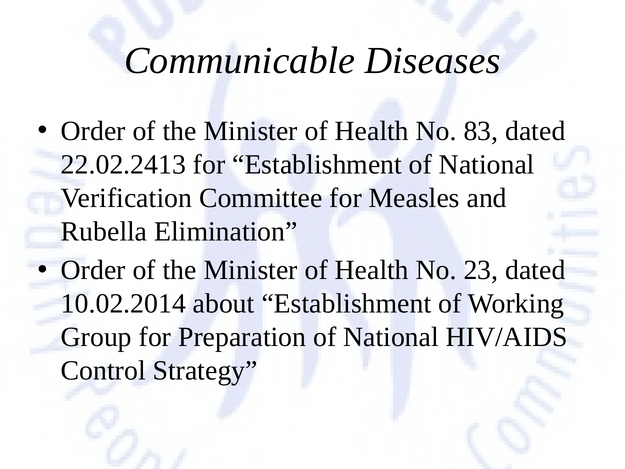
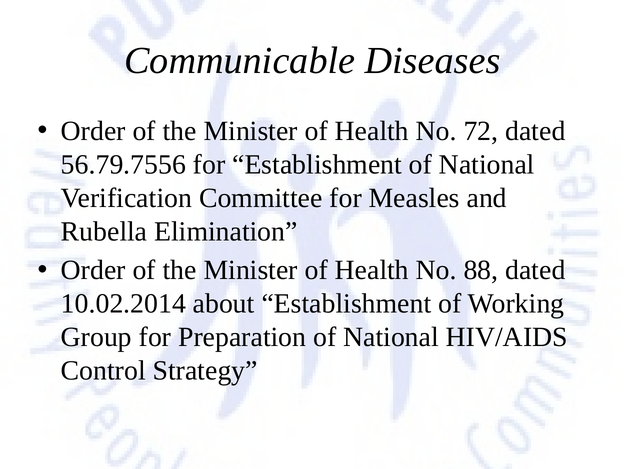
83: 83 -> 72
22.02.2413: 22.02.2413 -> 56.79.7556
23: 23 -> 88
